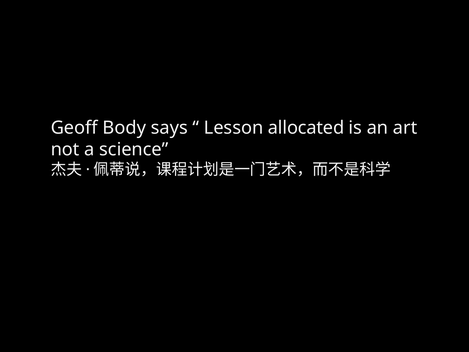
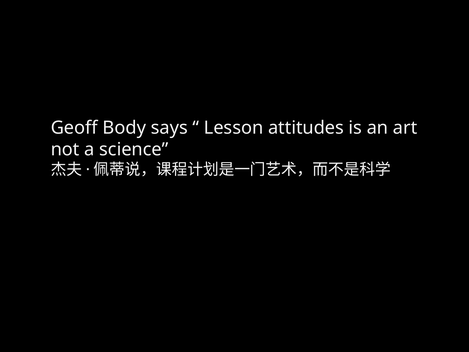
allocated: allocated -> attitudes
